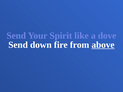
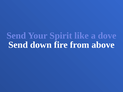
above underline: present -> none
